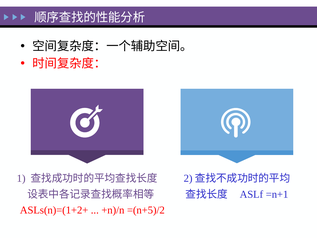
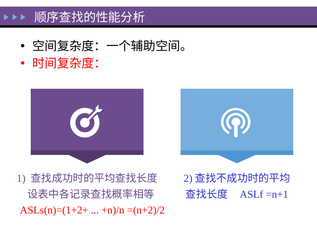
=(n+5)/2: =(n+5)/2 -> =(n+2)/2
